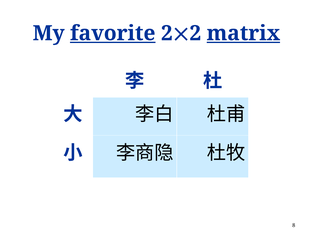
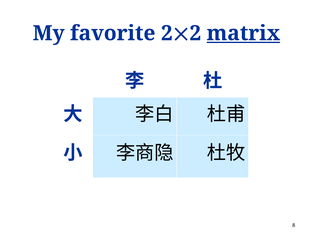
favorite underline: present -> none
